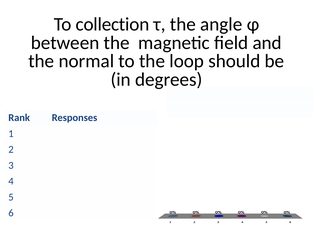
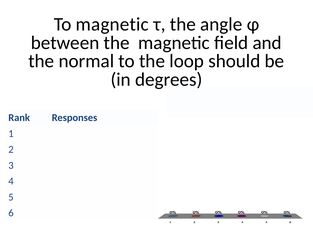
To collection: collection -> magnetic
